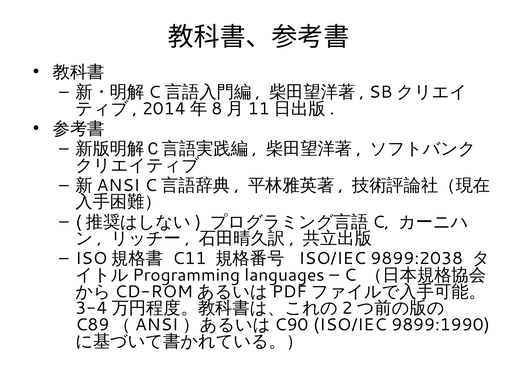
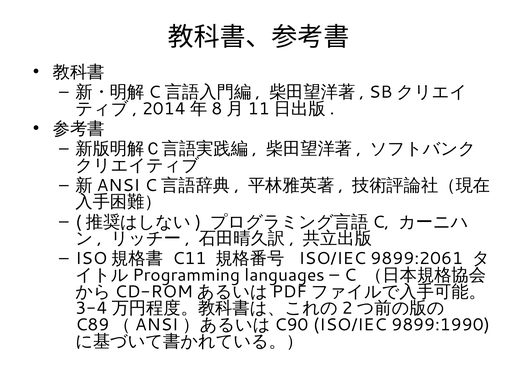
9899:2038: 9899:2038 -> 9899:2061
